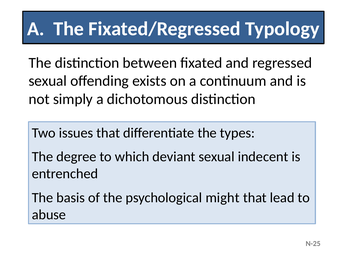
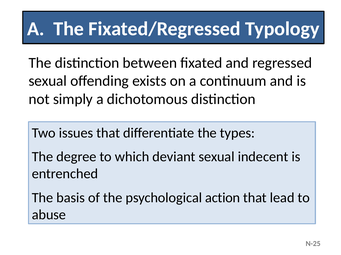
might: might -> action
